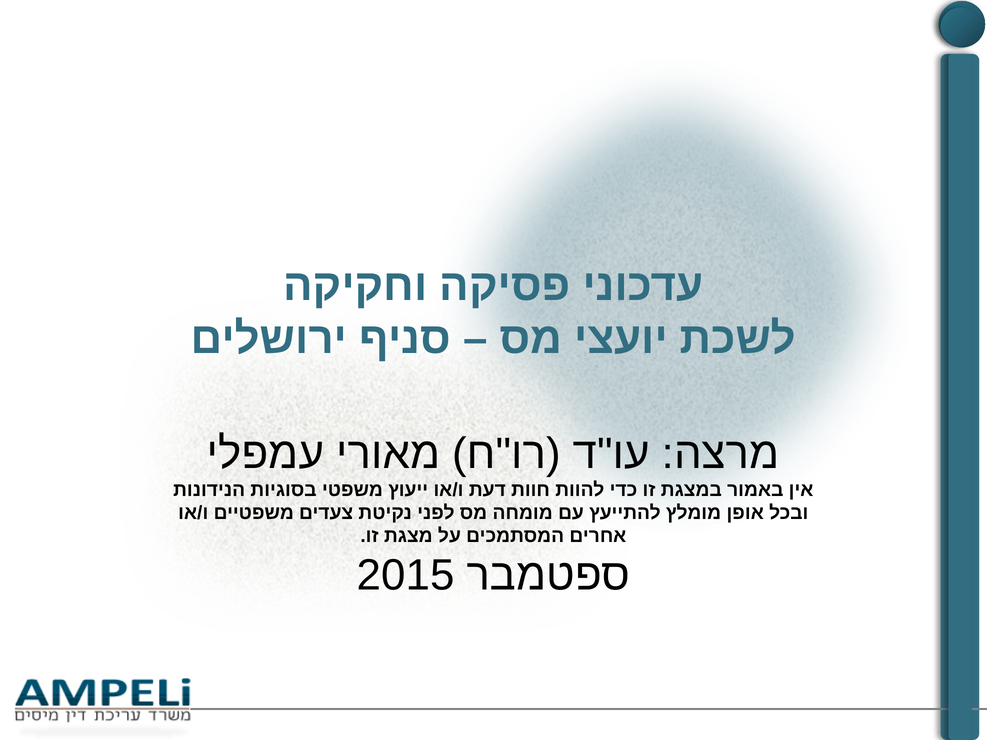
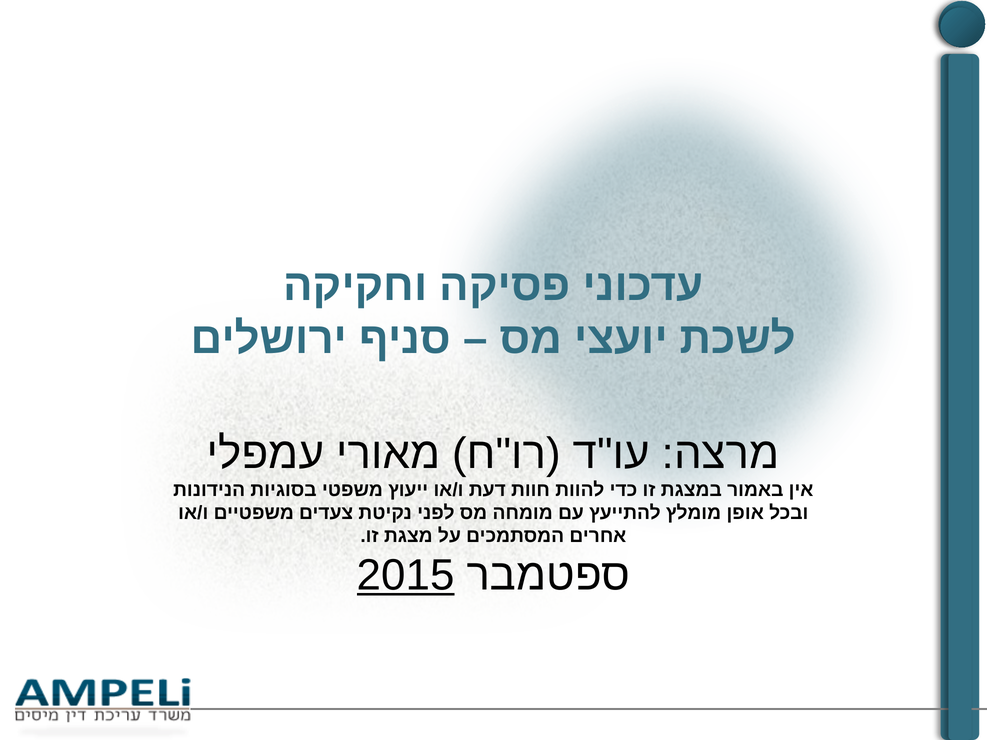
2015 underline: none -> present
